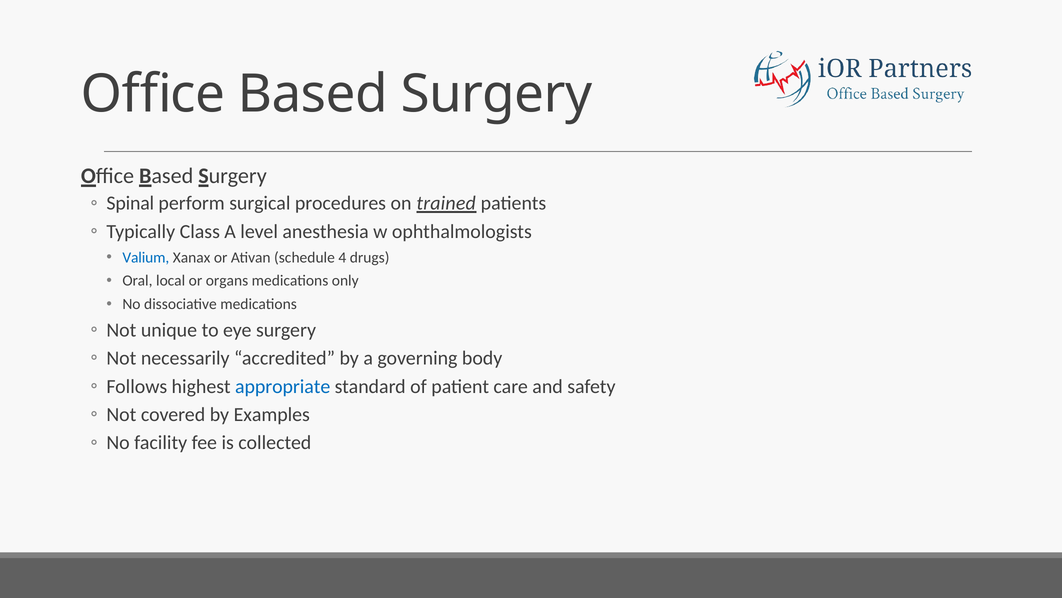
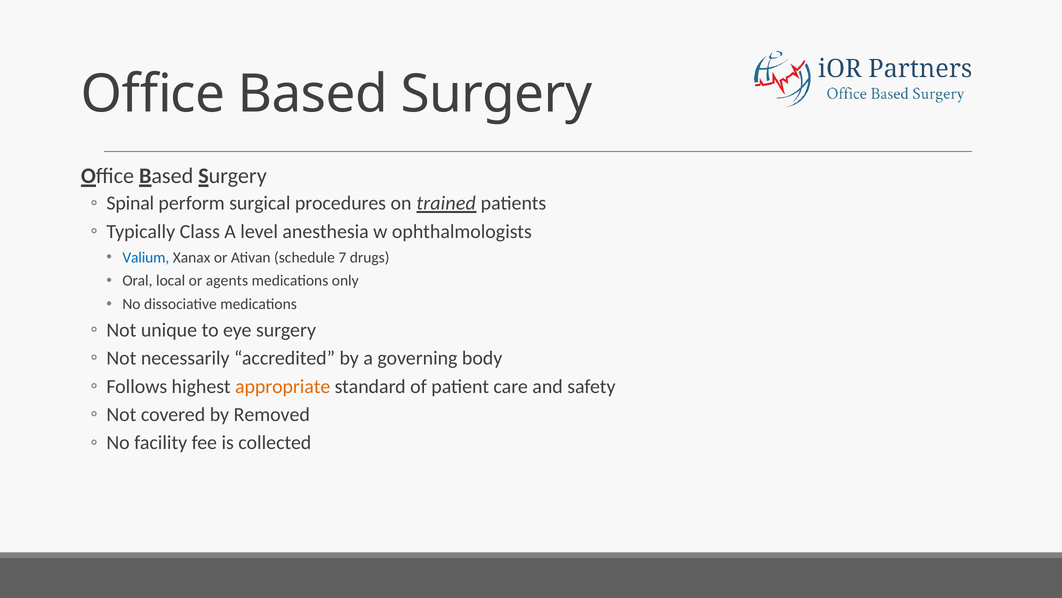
4: 4 -> 7
organs: organs -> agents
appropriate colour: blue -> orange
Examples: Examples -> Removed
